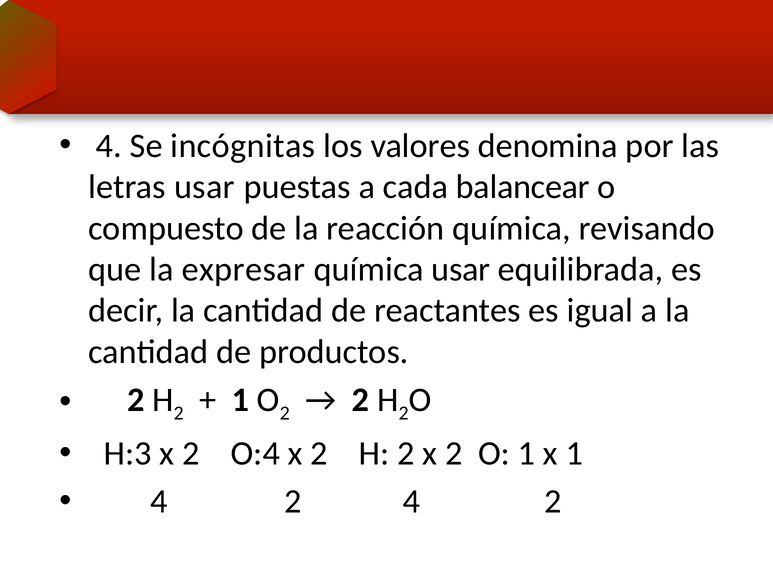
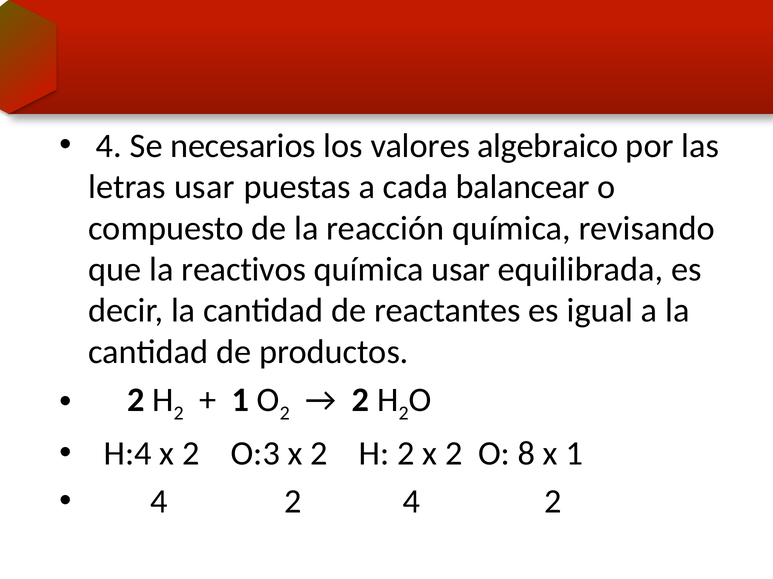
incógnitas: incógnitas -> necesarios
denomina: denomina -> algebraico
expresar: expresar -> reactivos
H:3: H:3 -> H:4
O:4: O:4 -> O:3
O 1: 1 -> 8
